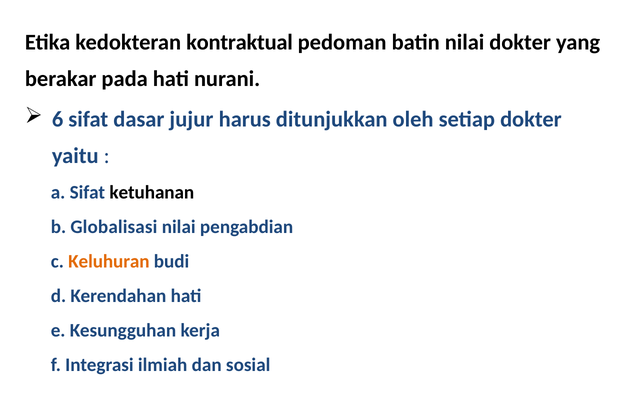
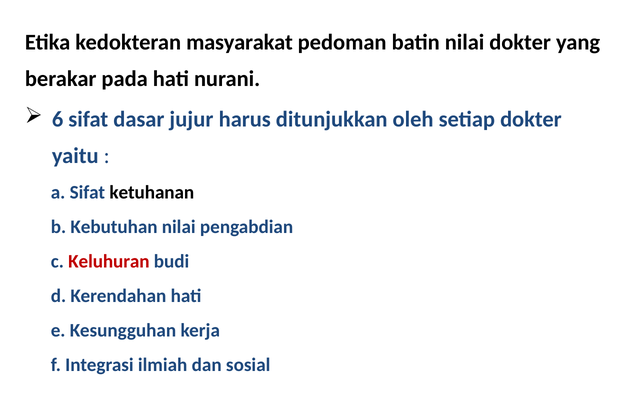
kontraktual: kontraktual -> masyarakat
Globalisasi: Globalisasi -> Kebutuhan
Keluhuran colour: orange -> red
